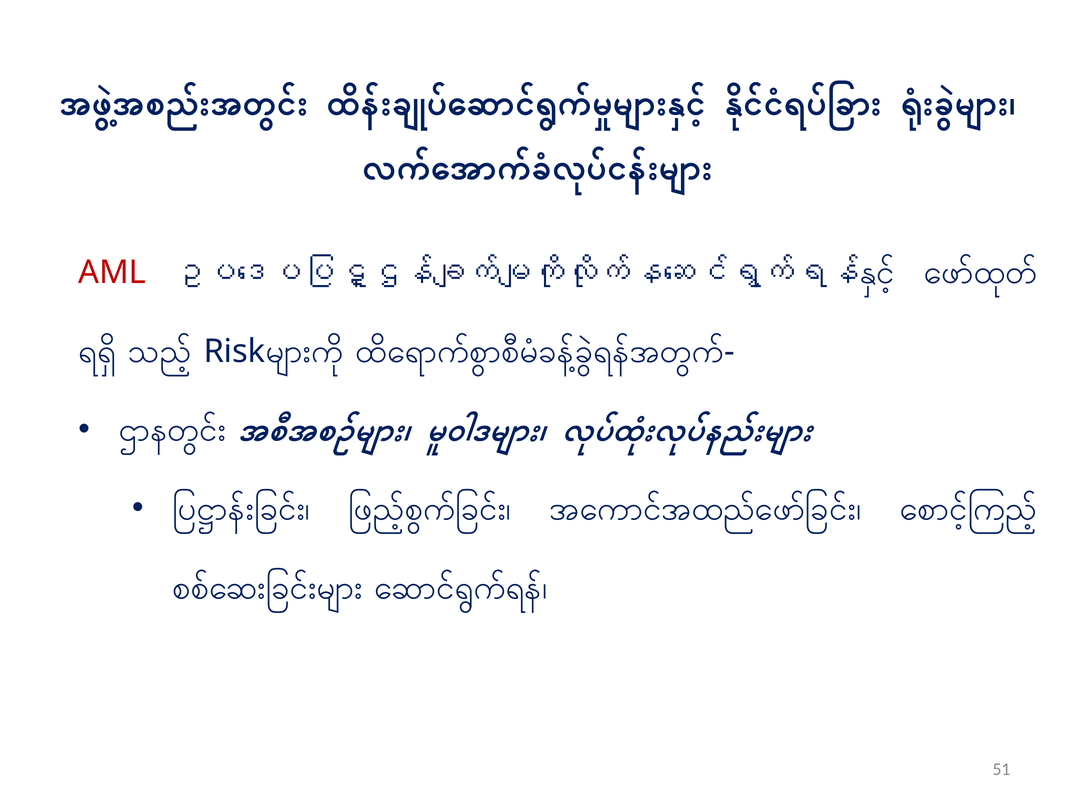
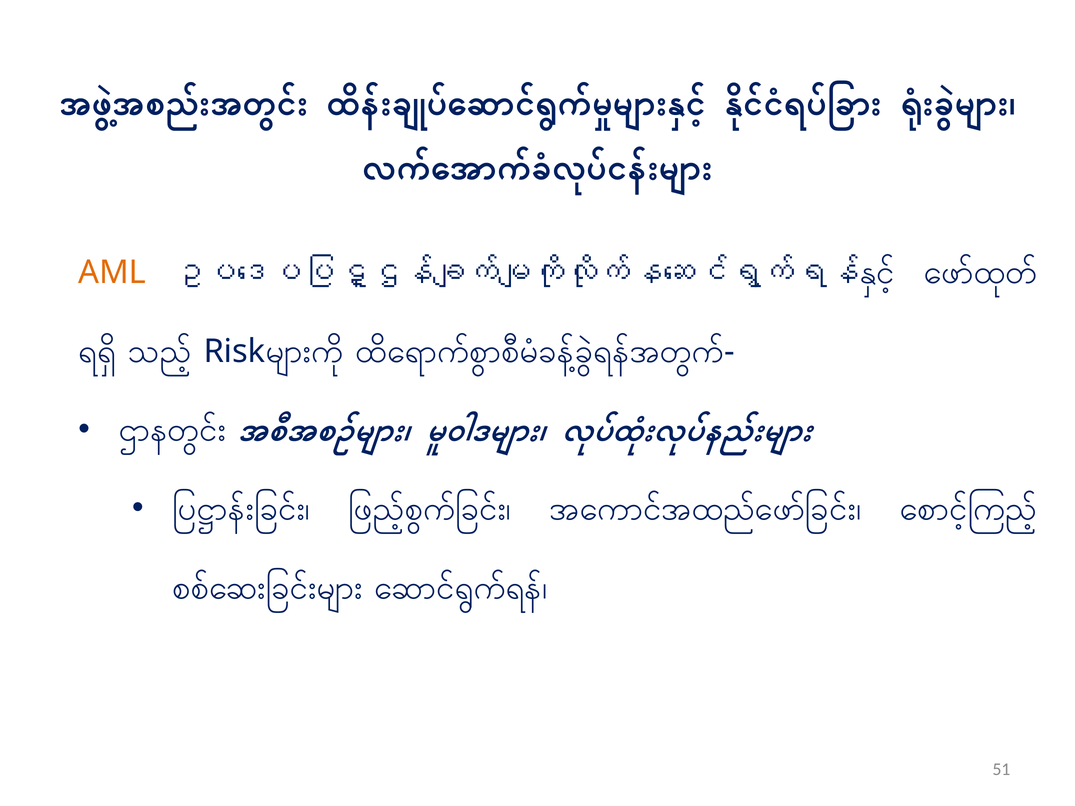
AML colour: red -> orange
